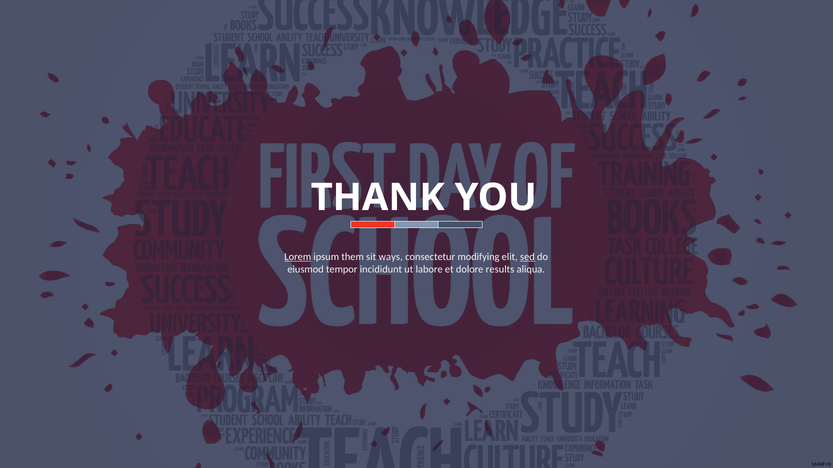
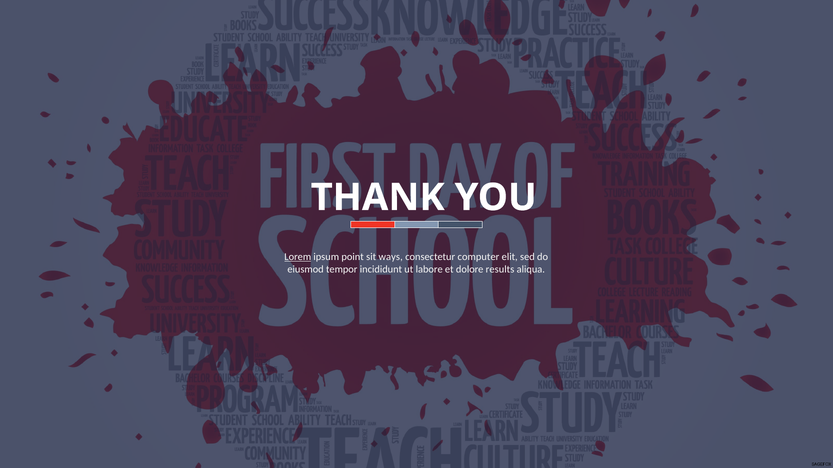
them: them -> point
modifying: modifying -> computer
sed underline: present -> none
